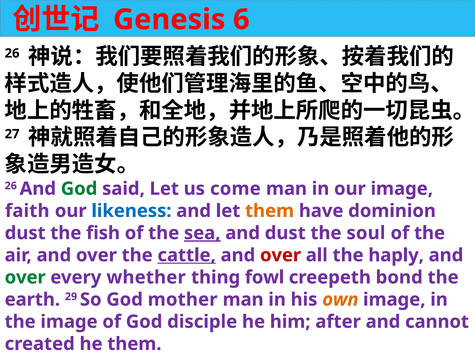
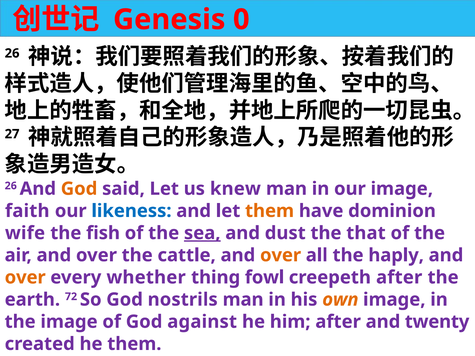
6: 6 -> 0
God at (79, 189) colour: green -> orange
come: come -> knew
dust at (25, 233): dust -> wife
soul: soul -> that
cattle underline: present -> none
over at (281, 255) colour: red -> orange
over at (25, 278) colour: green -> orange
creepeth bond: bond -> after
29: 29 -> 72
mother: mother -> nostrils
disciple: disciple -> against
cannot: cannot -> twenty
